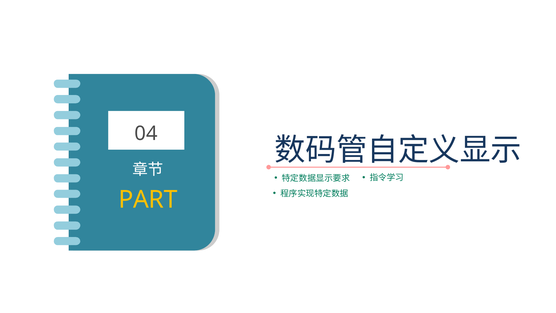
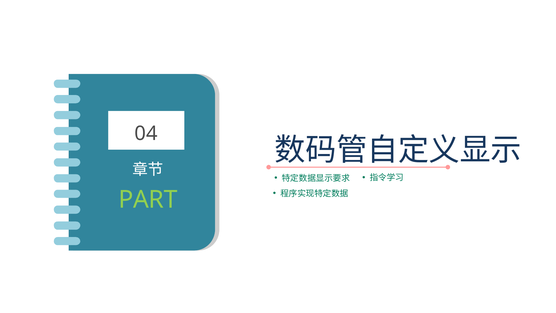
PART colour: yellow -> light green
